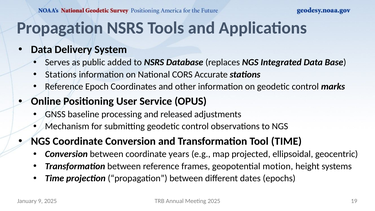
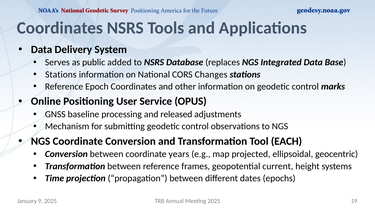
Propagation at (60, 28): Propagation -> Coordinates
Accurate: Accurate -> Changes
Tool TIME: TIME -> EACH
motion: motion -> current
